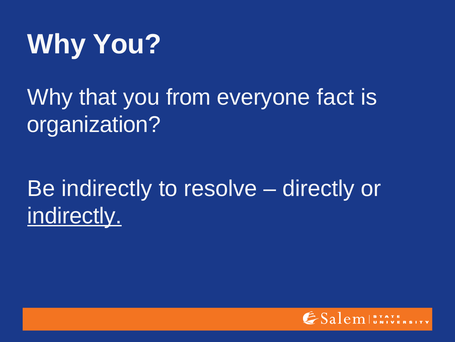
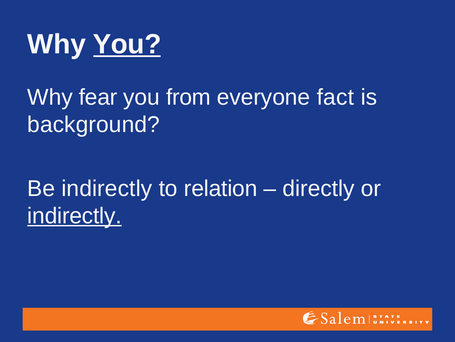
You at (127, 44) underline: none -> present
that: that -> fear
organization: organization -> background
resolve: resolve -> relation
